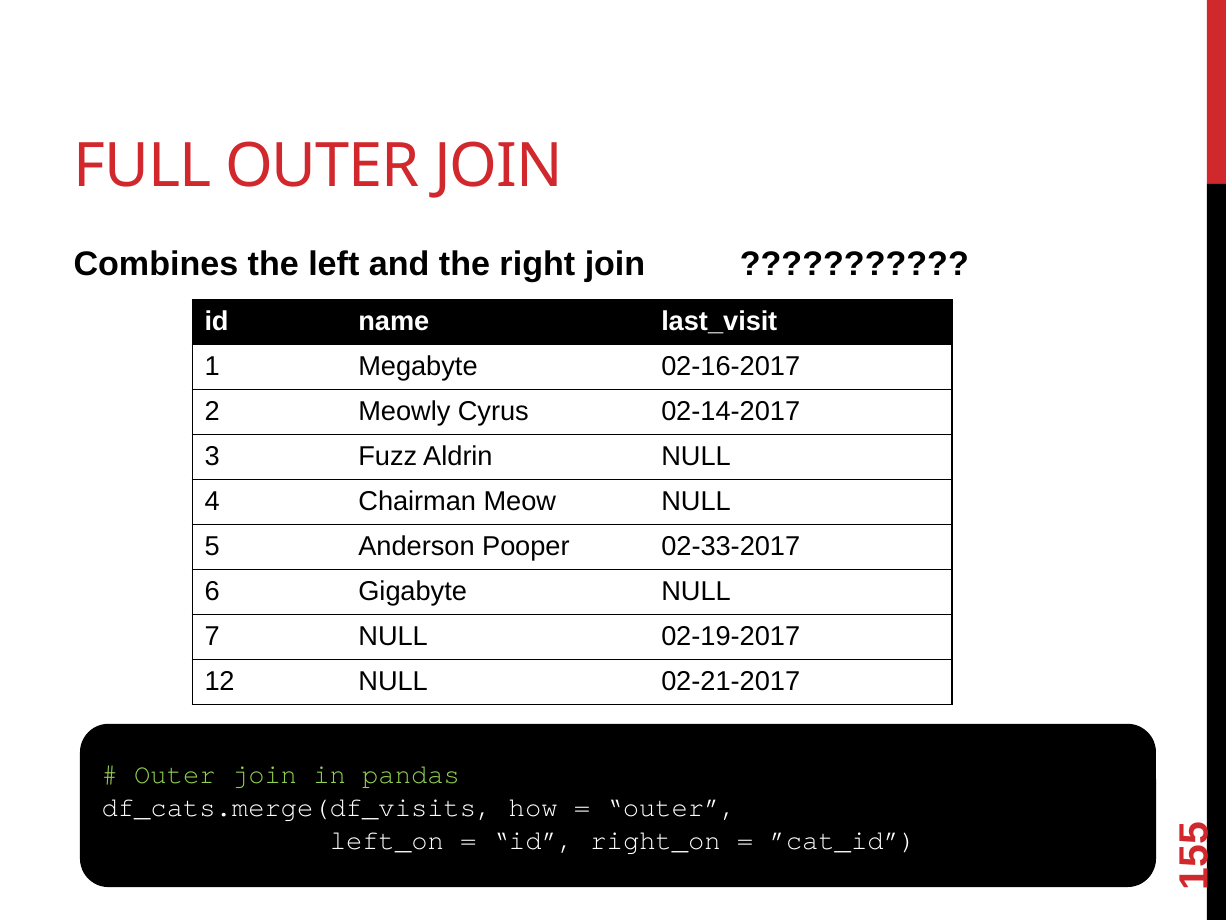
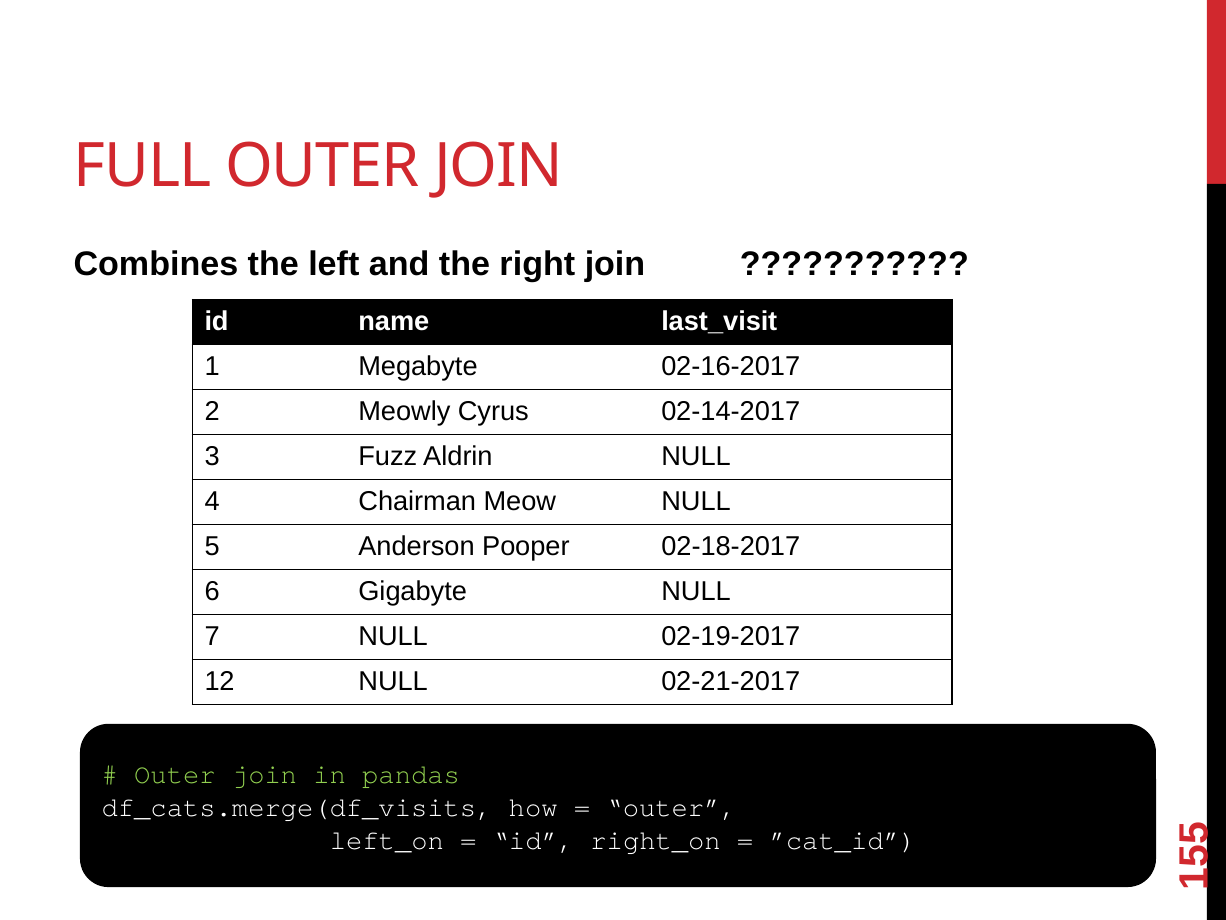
02-33-2017: 02-33-2017 -> 02-18-2017
